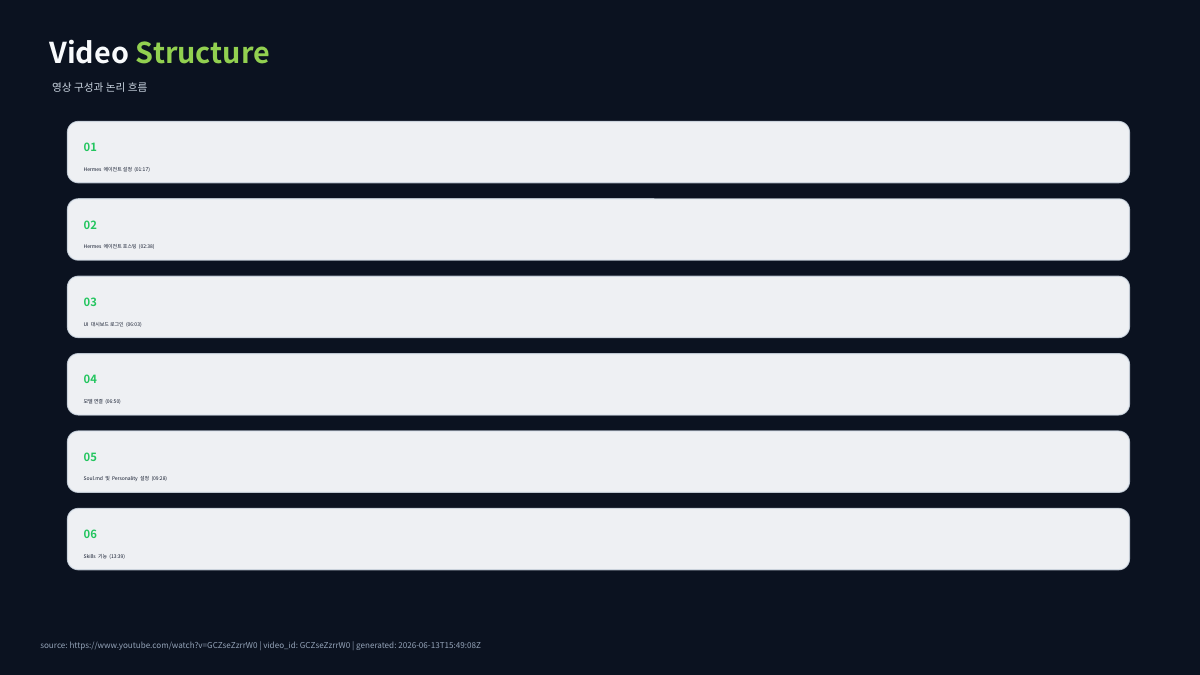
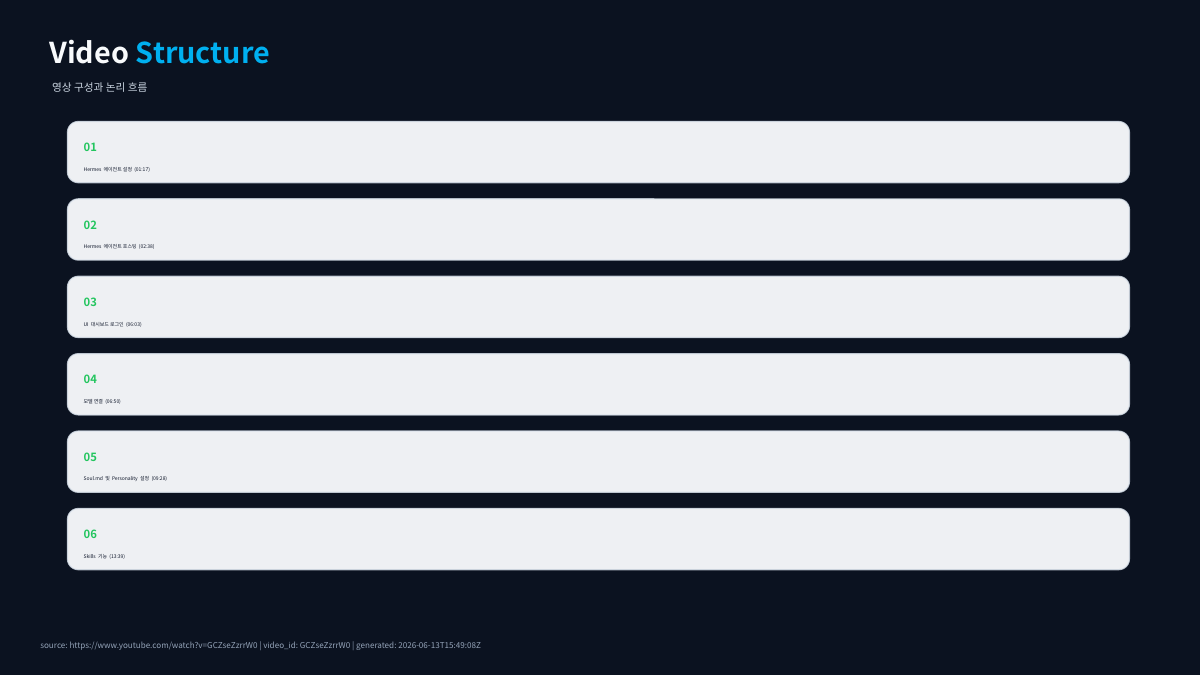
Structure colour: light green -> light blue
